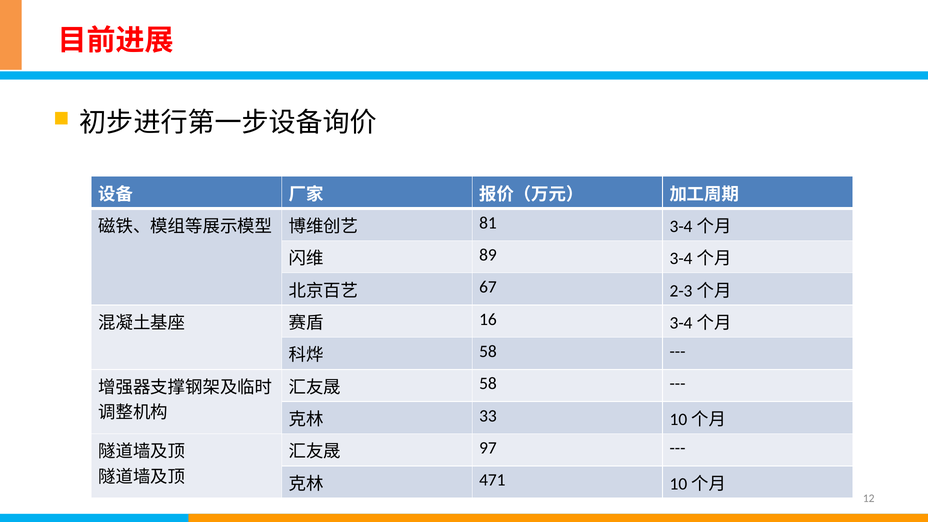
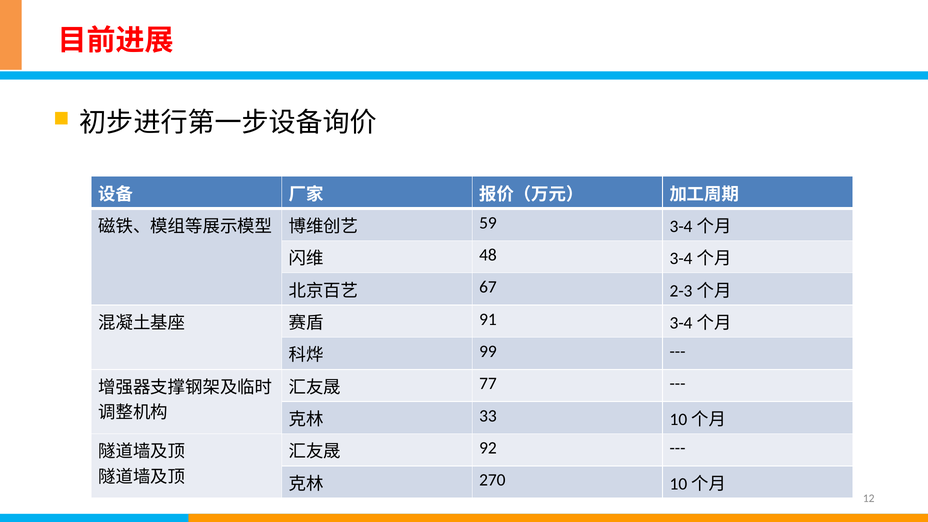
81: 81 -> 59
89: 89 -> 48
16: 16 -> 91
58 at (488, 351): 58 -> 99
58 at (488, 384): 58 -> 77
97: 97 -> 92
471: 471 -> 270
